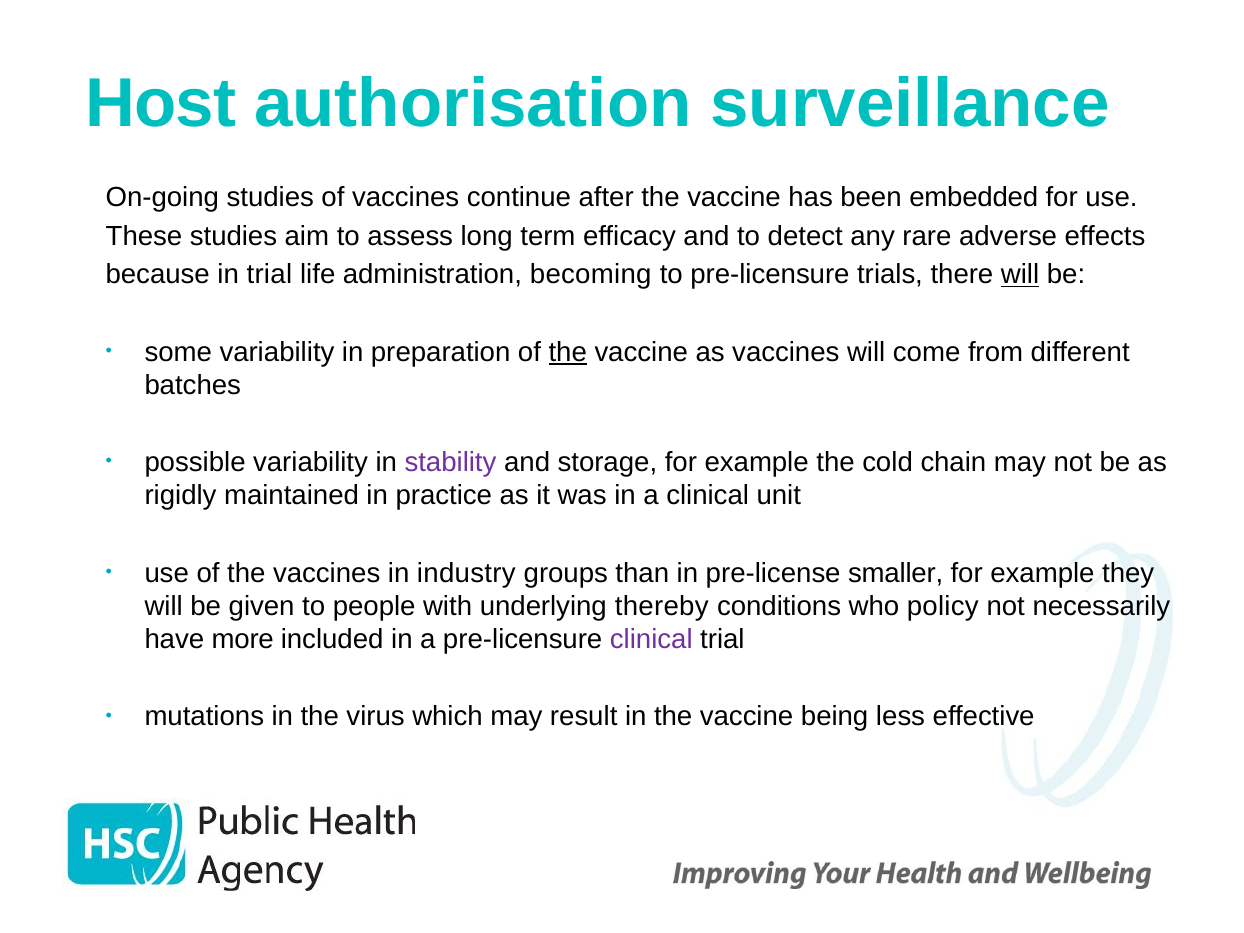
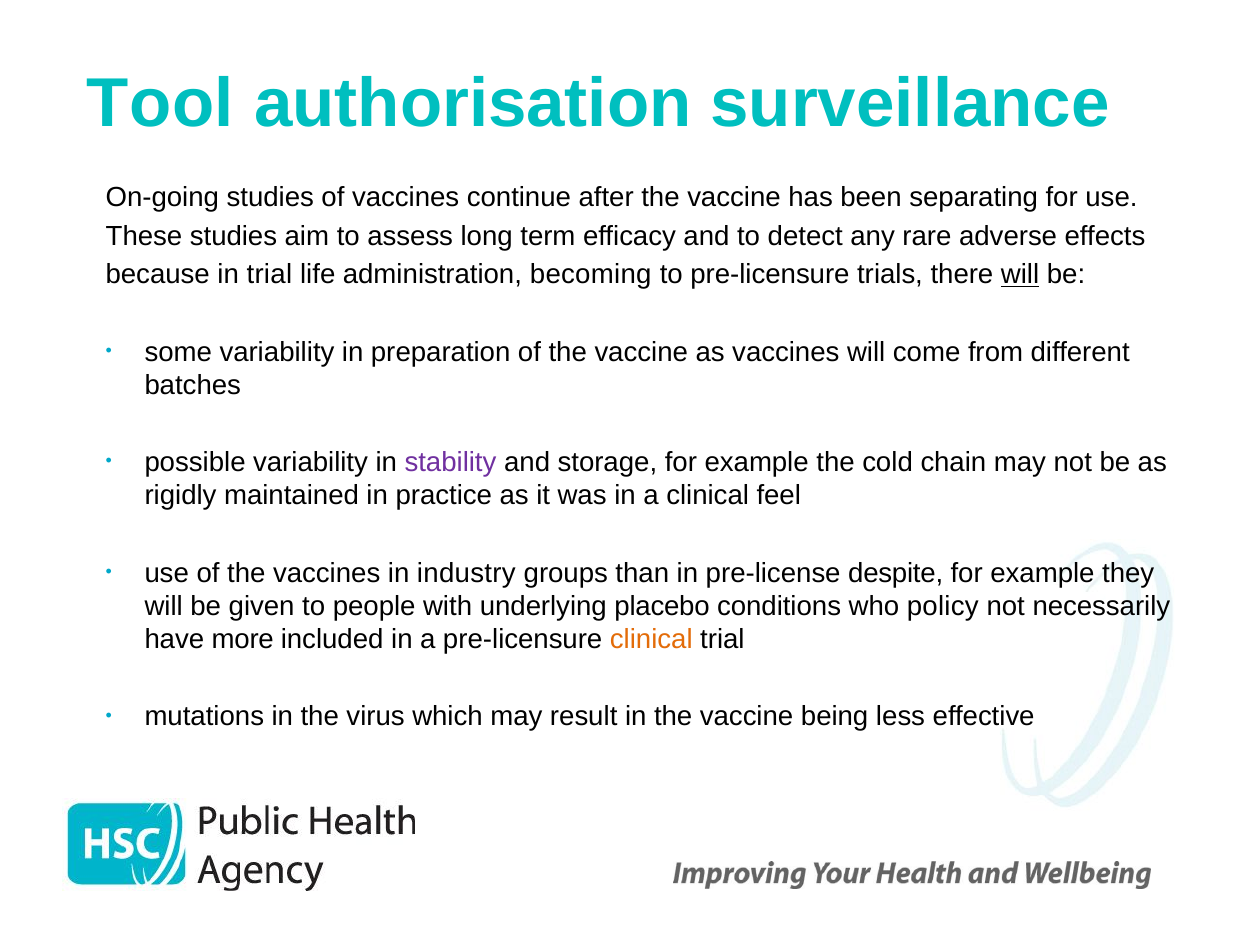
Host: Host -> Tool
embedded: embedded -> separating
the at (568, 352) underline: present -> none
unit: unit -> feel
smaller: smaller -> despite
thereby: thereby -> placebo
clinical at (651, 639) colour: purple -> orange
